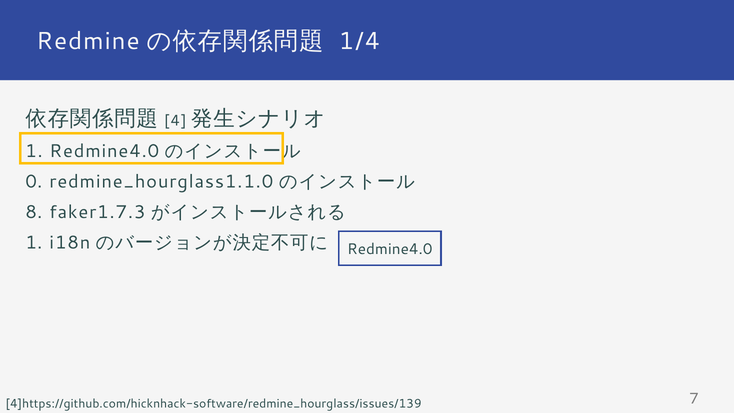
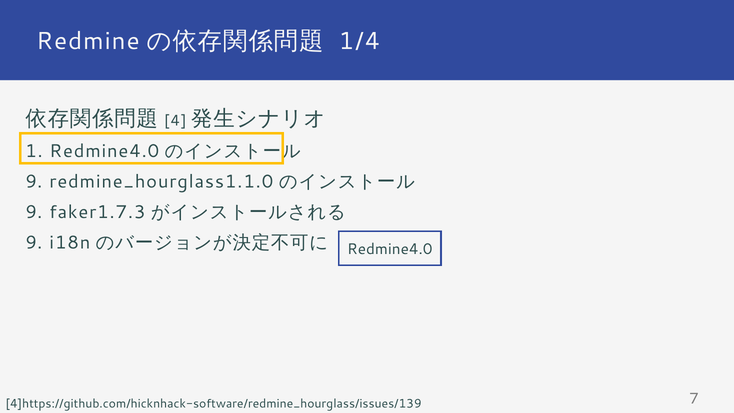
0 at (34, 181): 0 -> 9
8 at (34, 212): 8 -> 9
1 at (34, 242): 1 -> 9
